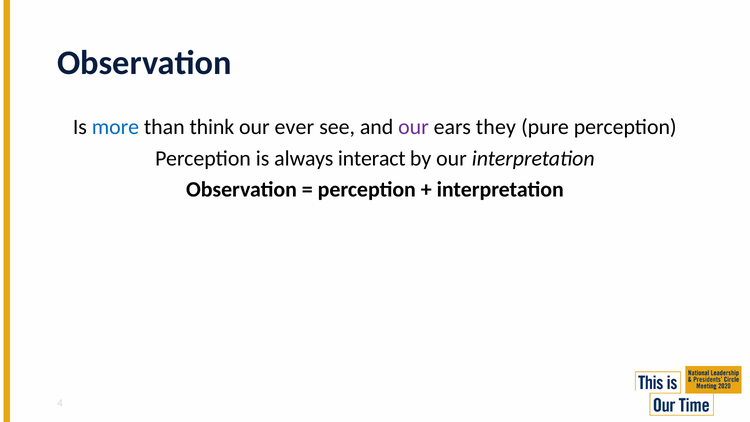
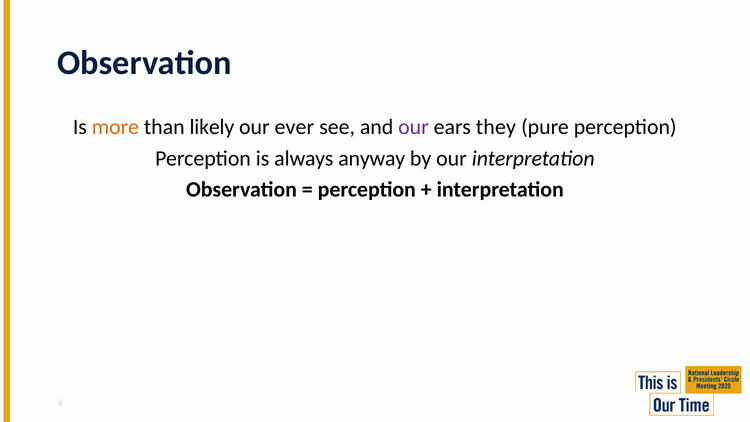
more colour: blue -> orange
think: think -> likely
interact: interact -> anyway
